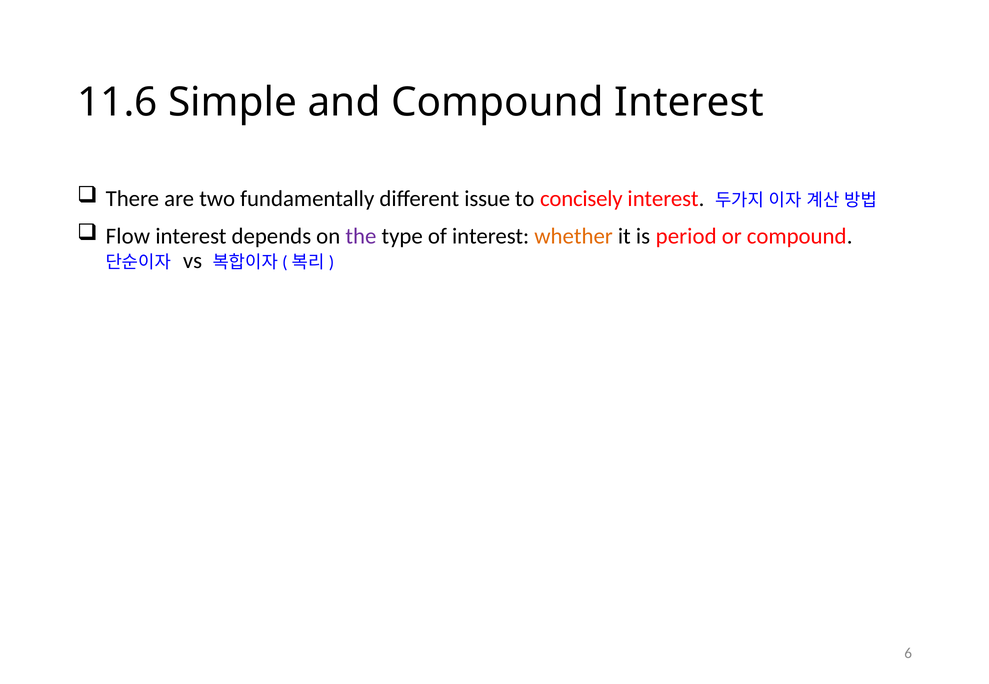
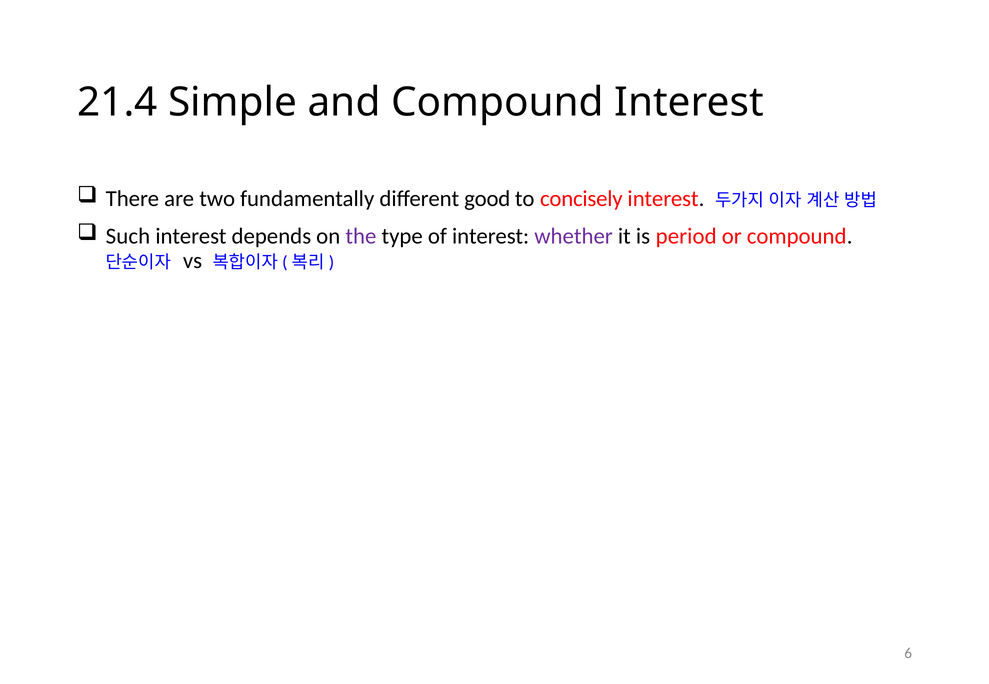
11.6: 11.6 -> 21.4
issue: issue -> good
Flow: Flow -> Such
whether colour: orange -> purple
